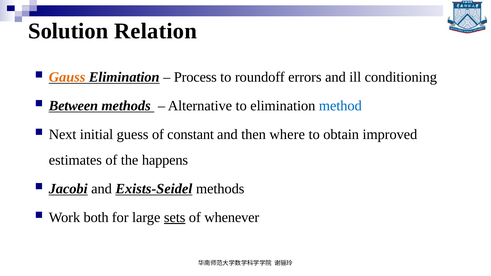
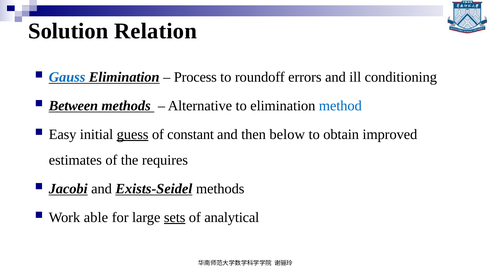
Gauss colour: orange -> blue
Next: Next -> Easy
guess underline: none -> present
where: where -> below
happens: happens -> requires
both: both -> able
whenever: whenever -> analytical
